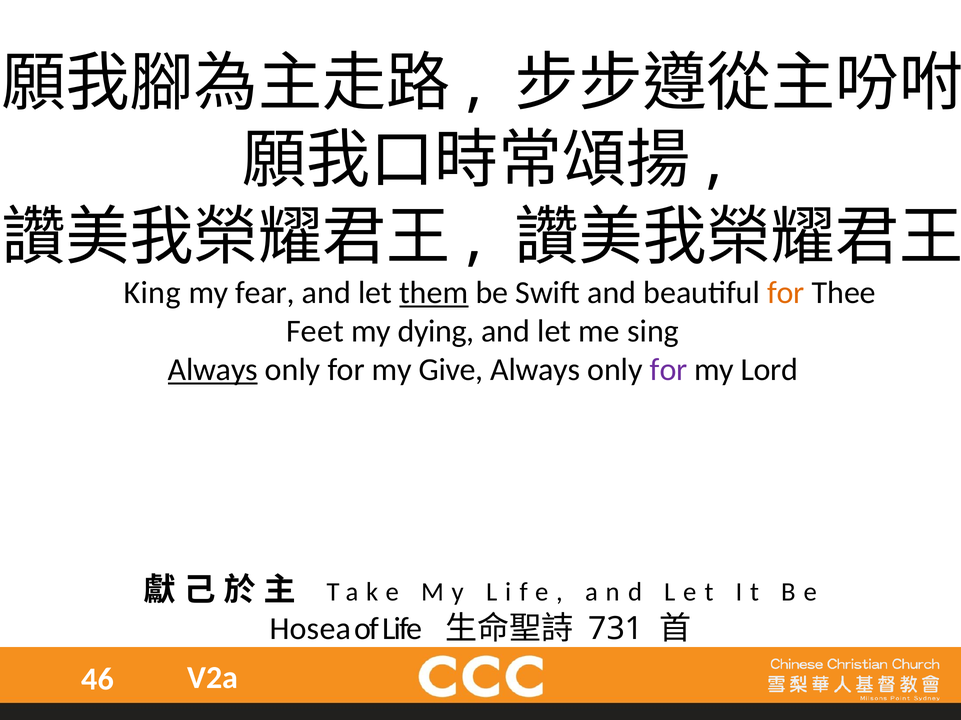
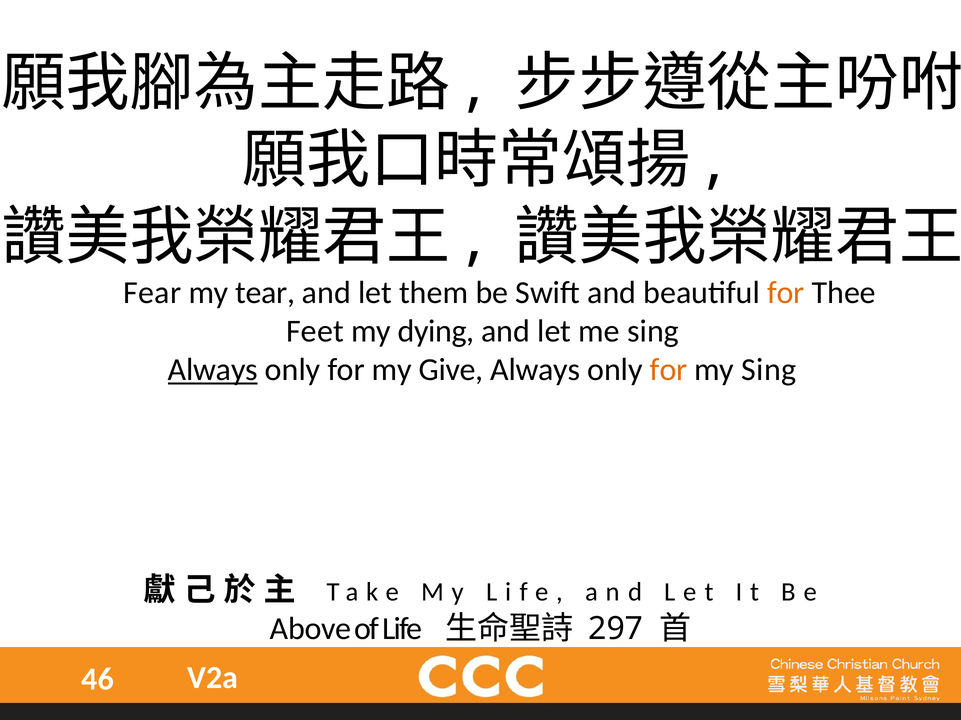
King: King -> Fear
fear: fear -> tear
them underline: present -> none
for at (669, 370) colour: purple -> orange
my Lord: Lord -> Sing
Hosea: Hosea -> Above
731: 731 -> 297
